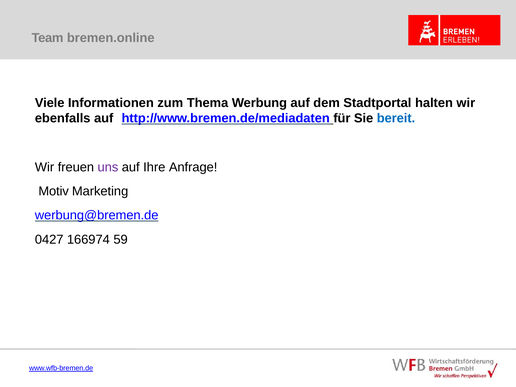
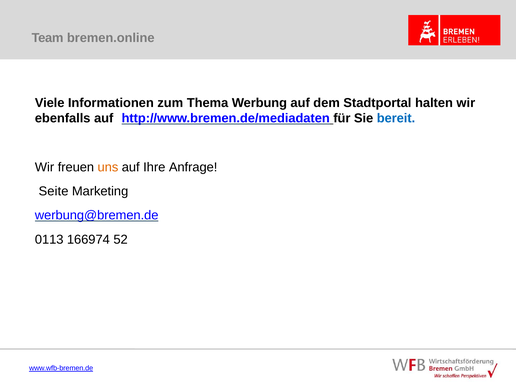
uns colour: purple -> orange
Motiv: Motiv -> Seite
0427: 0427 -> 0113
59: 59 -> 52
